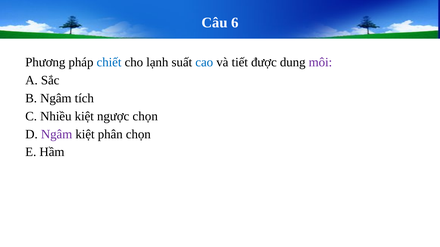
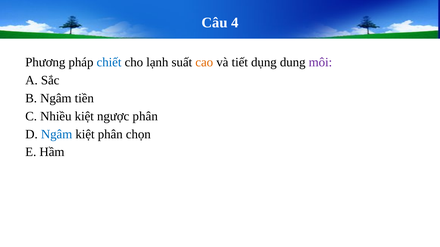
6: 6 -> 4
cao colour: blue -> orange
được: được -> dụng
tích: tích -> tiền
ngược chọn: chọn -> phân
Ngâm at (57, 134) colour: purple -> blue
